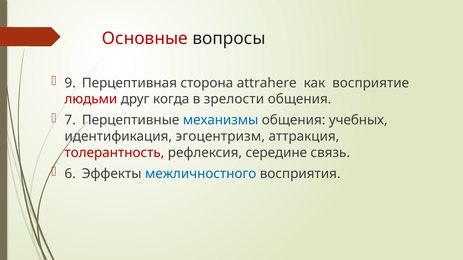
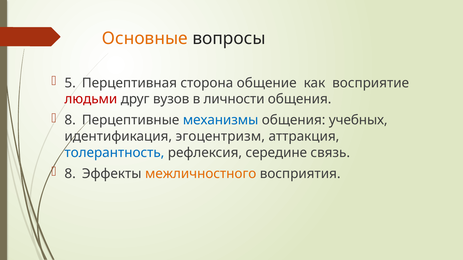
Основные colour: red -> orange
9: 9 -> 5
attrahere: attrahere -> общение
когда: когда -> вузов
зрелости: зрелости -> личности
7 at (70, 120): 7 -> 8
толерантность colour: red -> blue
6 at (70, 174): 6 -> 8
межличностного colour: blue -> orange
